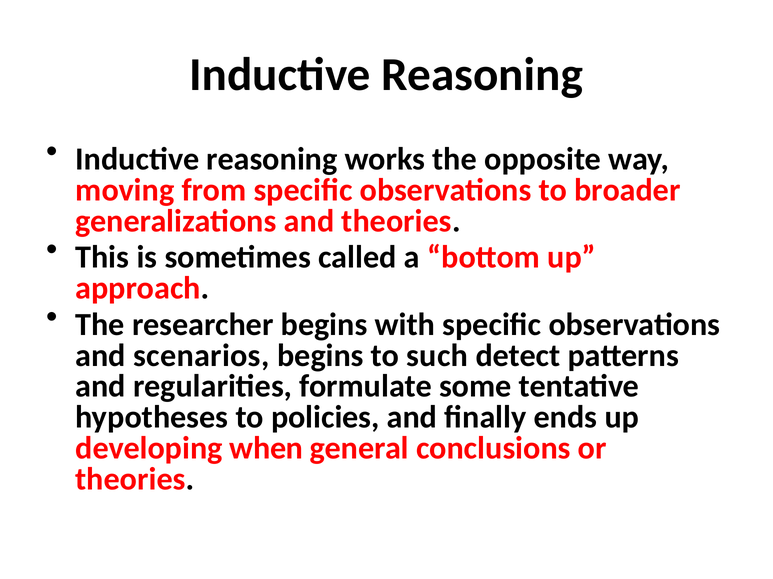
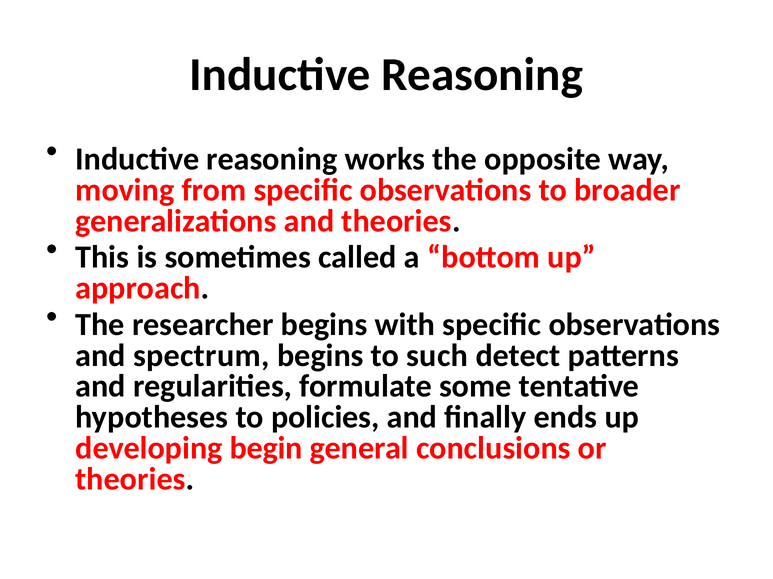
scenarios: scenarios -> spectrum
when: when -> begin
